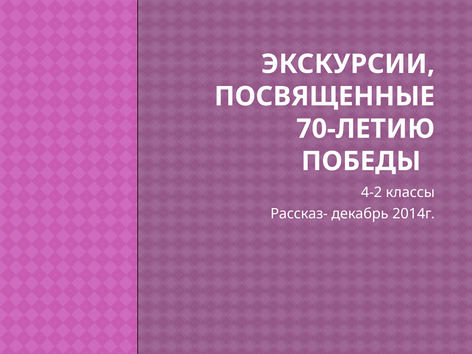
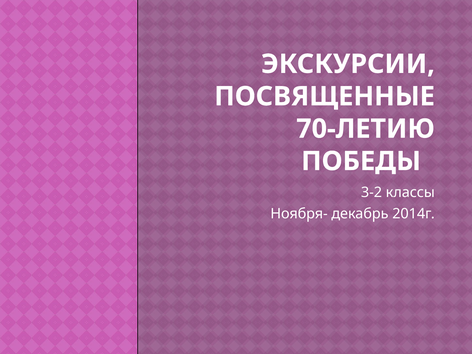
4-2: 4-2 -> 3-2
Рассказ-: Рассказ- -> Ноября-
